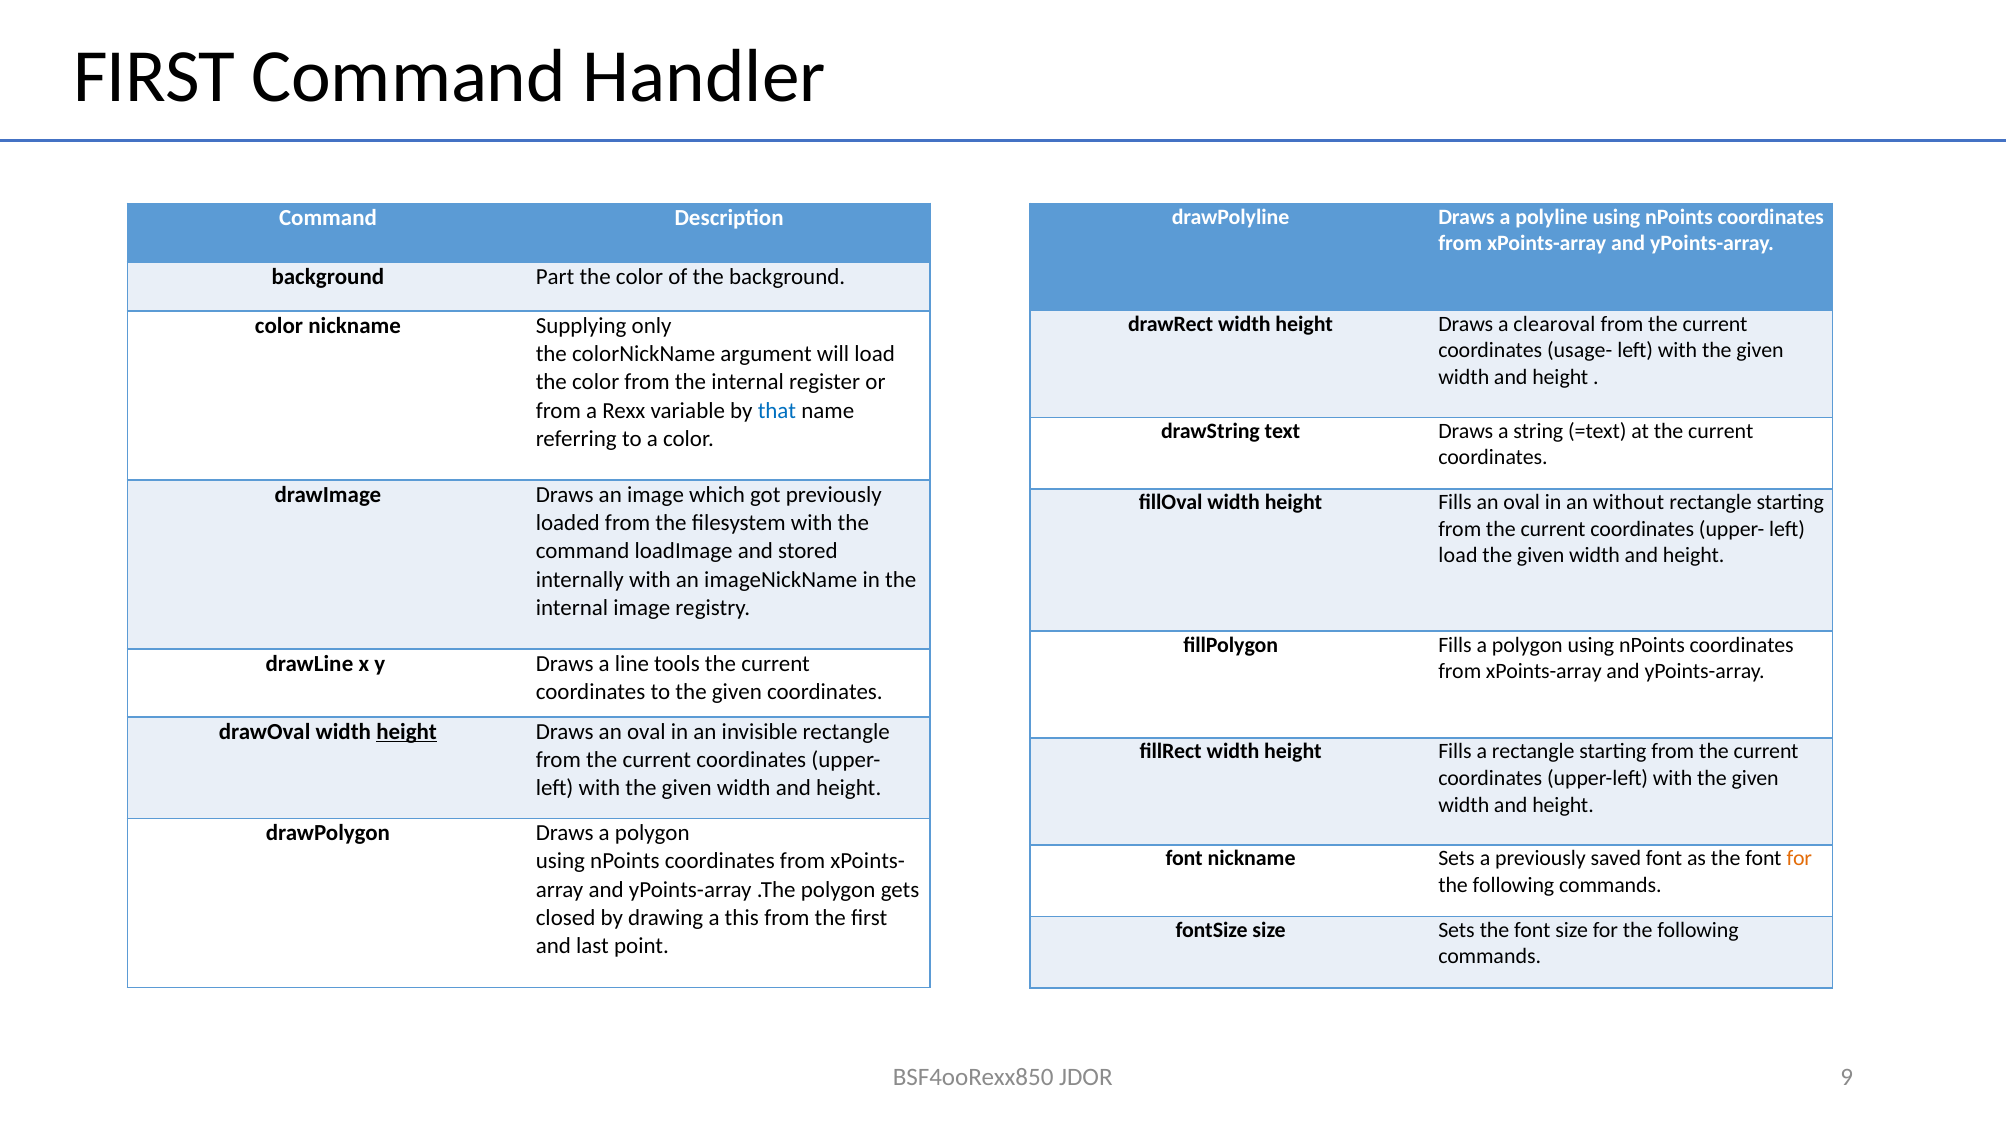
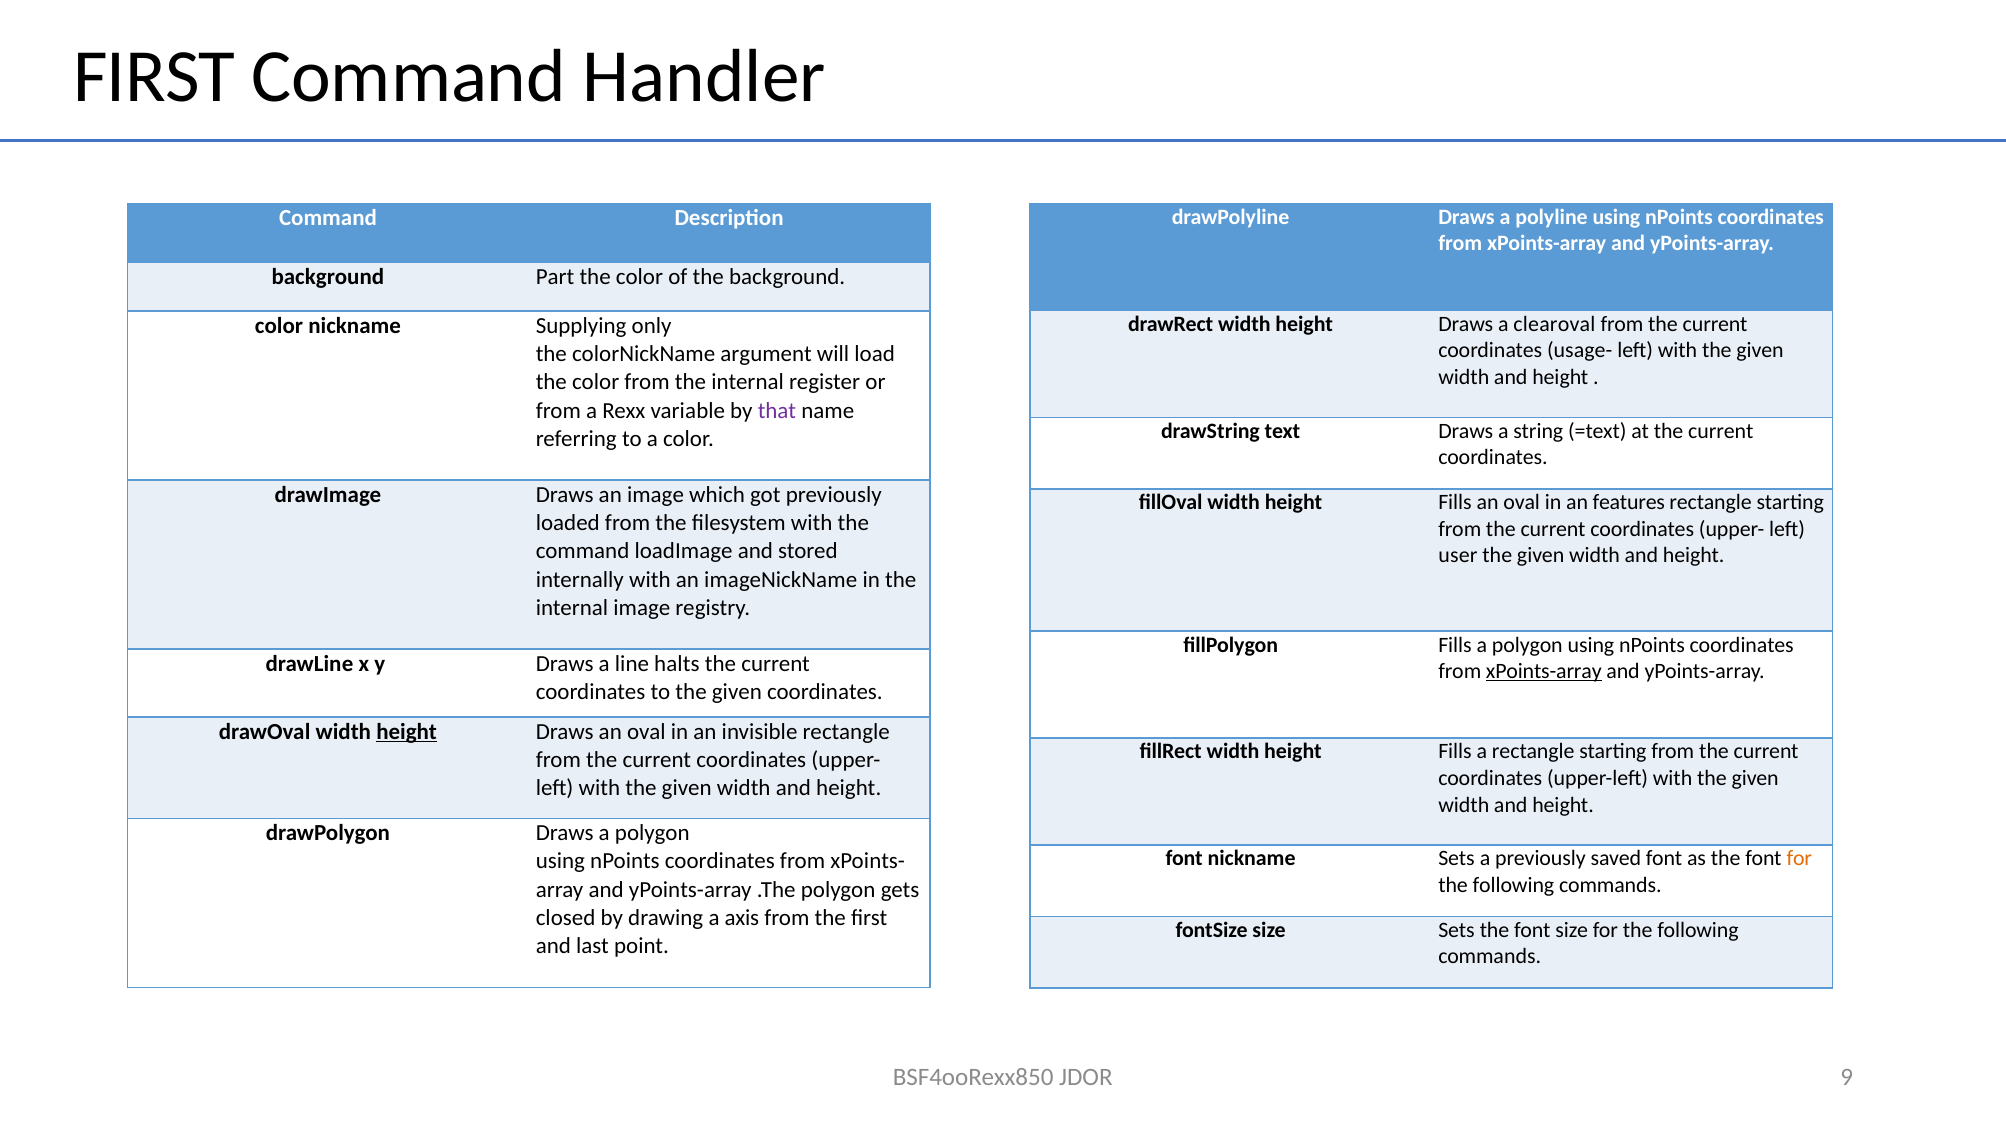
that colour: blue -> purple
without: without -> features
load at (1458, 556): load -> user
tools: tools -> halts
xPoints-array at (1544, 672) underline: none -> present
this: this -> axis
